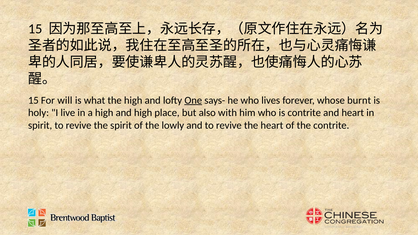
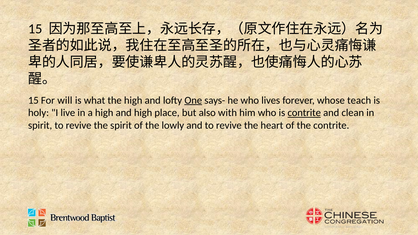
burnt: burnt -> teach
contrite at (304, 113) underline: none -> present
and heart: heart -> clean
